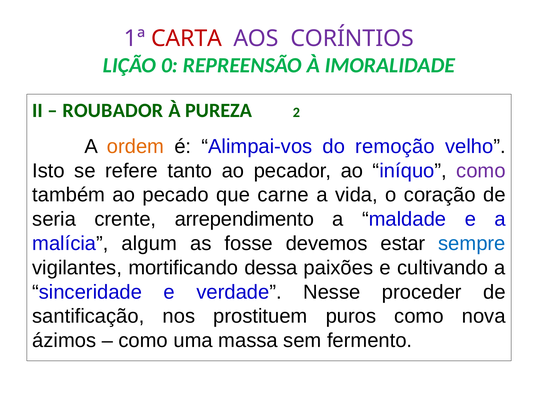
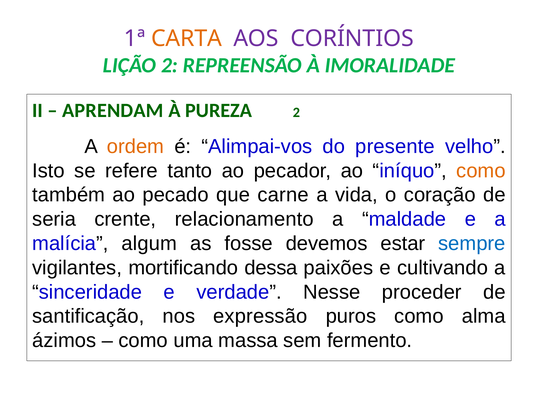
CARTA colour: red -> orange
LIÇÃO 0: 0 -> 2
ROUBADOR: ROUBADOR -> APRENDAM
remoção: remoção -> presente
como at (481, 170) colour: purple -> orange
arrependimento: arrependimento -> relacionamento
prostituem: prostituem -> expressão
nova: nova -> alma
